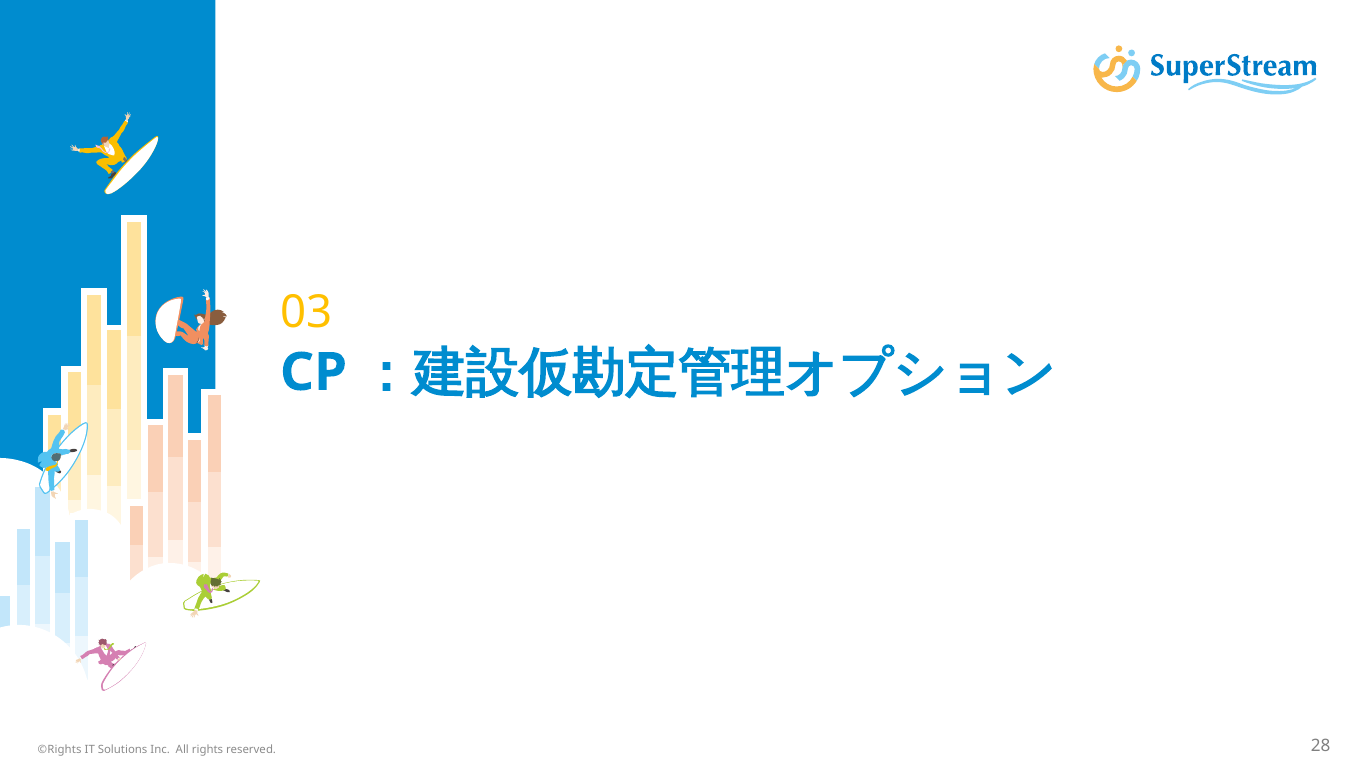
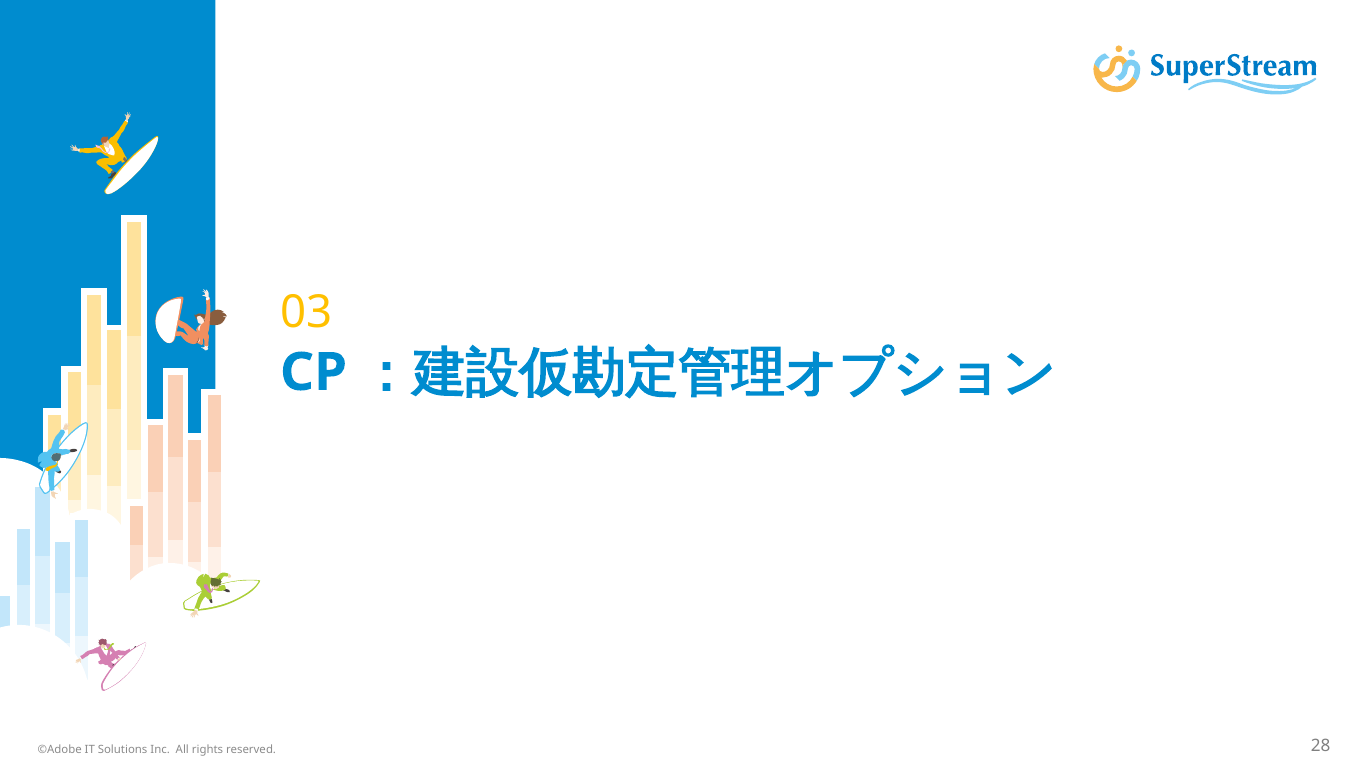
©Rights: ©Rights -> ©Adobe
